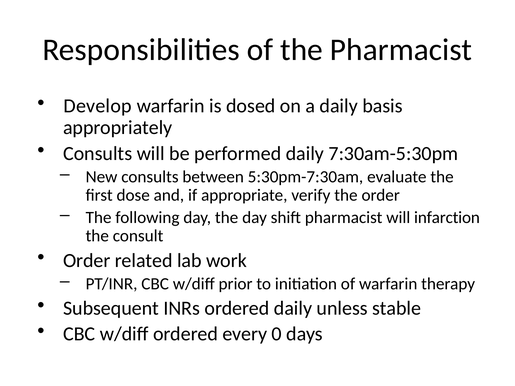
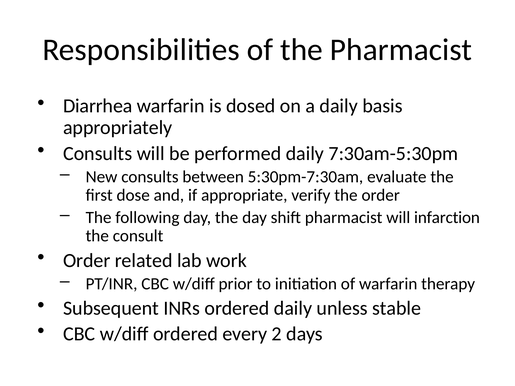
Develop: Develop -> Diarrhea
0: 0 -> 2
